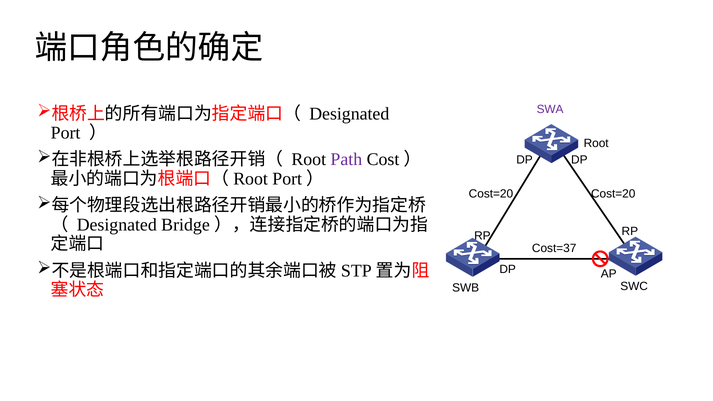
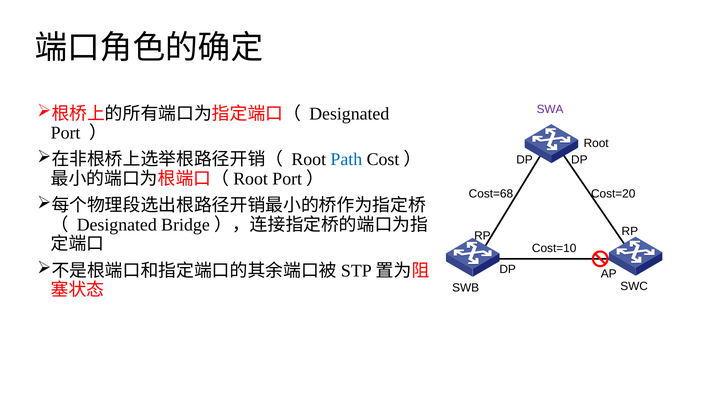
Path colour: purple -> blue
Cost=20 at (491, 194): Cost=20 -> Cost=68
Cost=37: Cost=37 -> Cost=10
